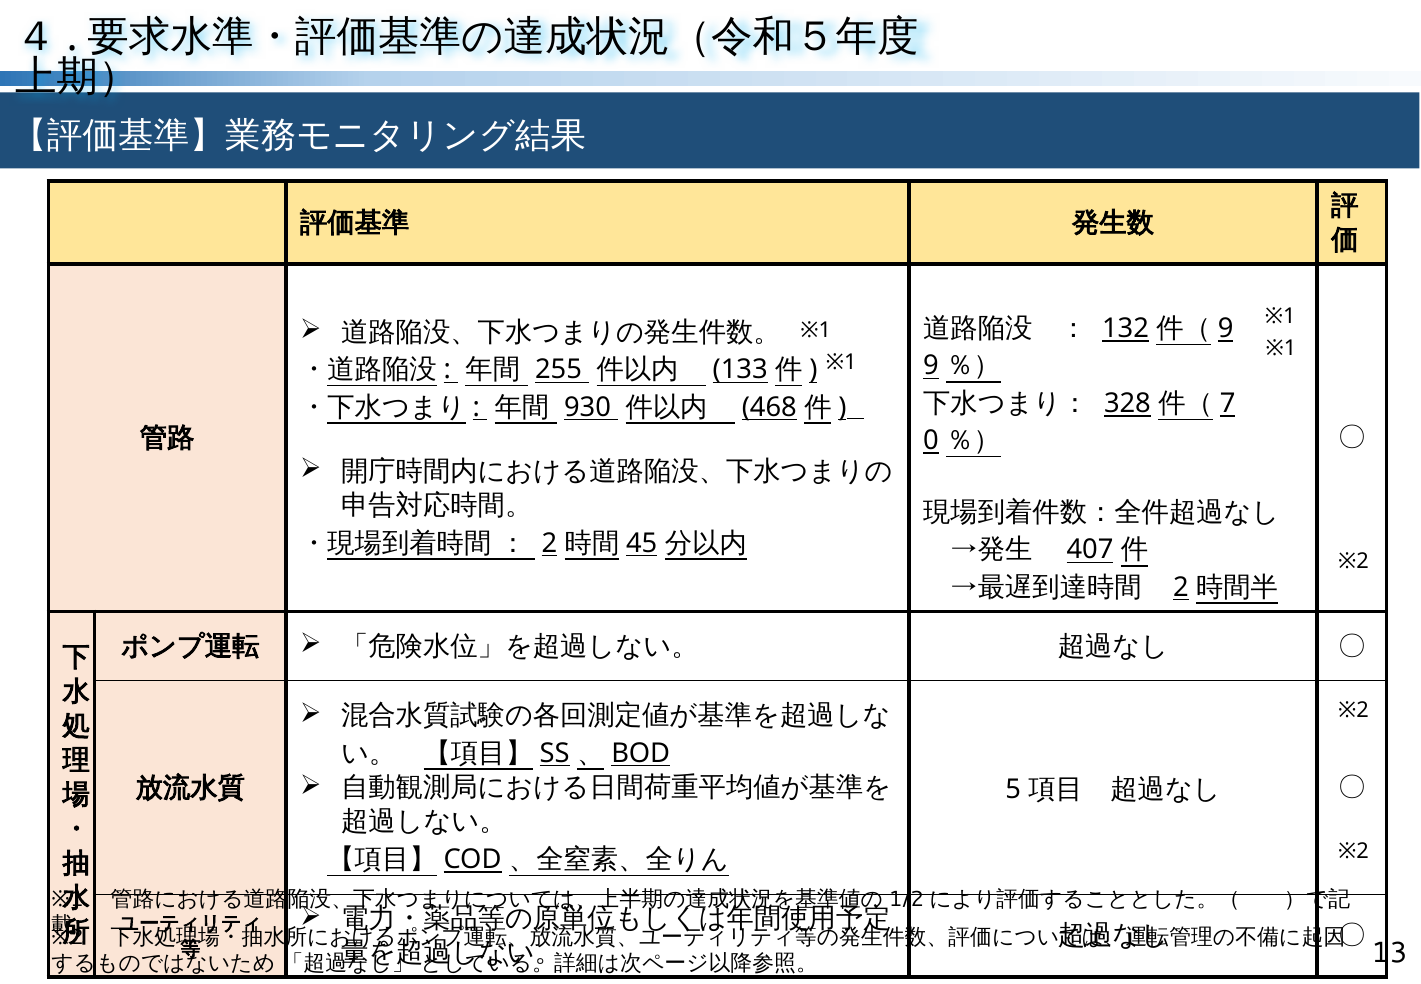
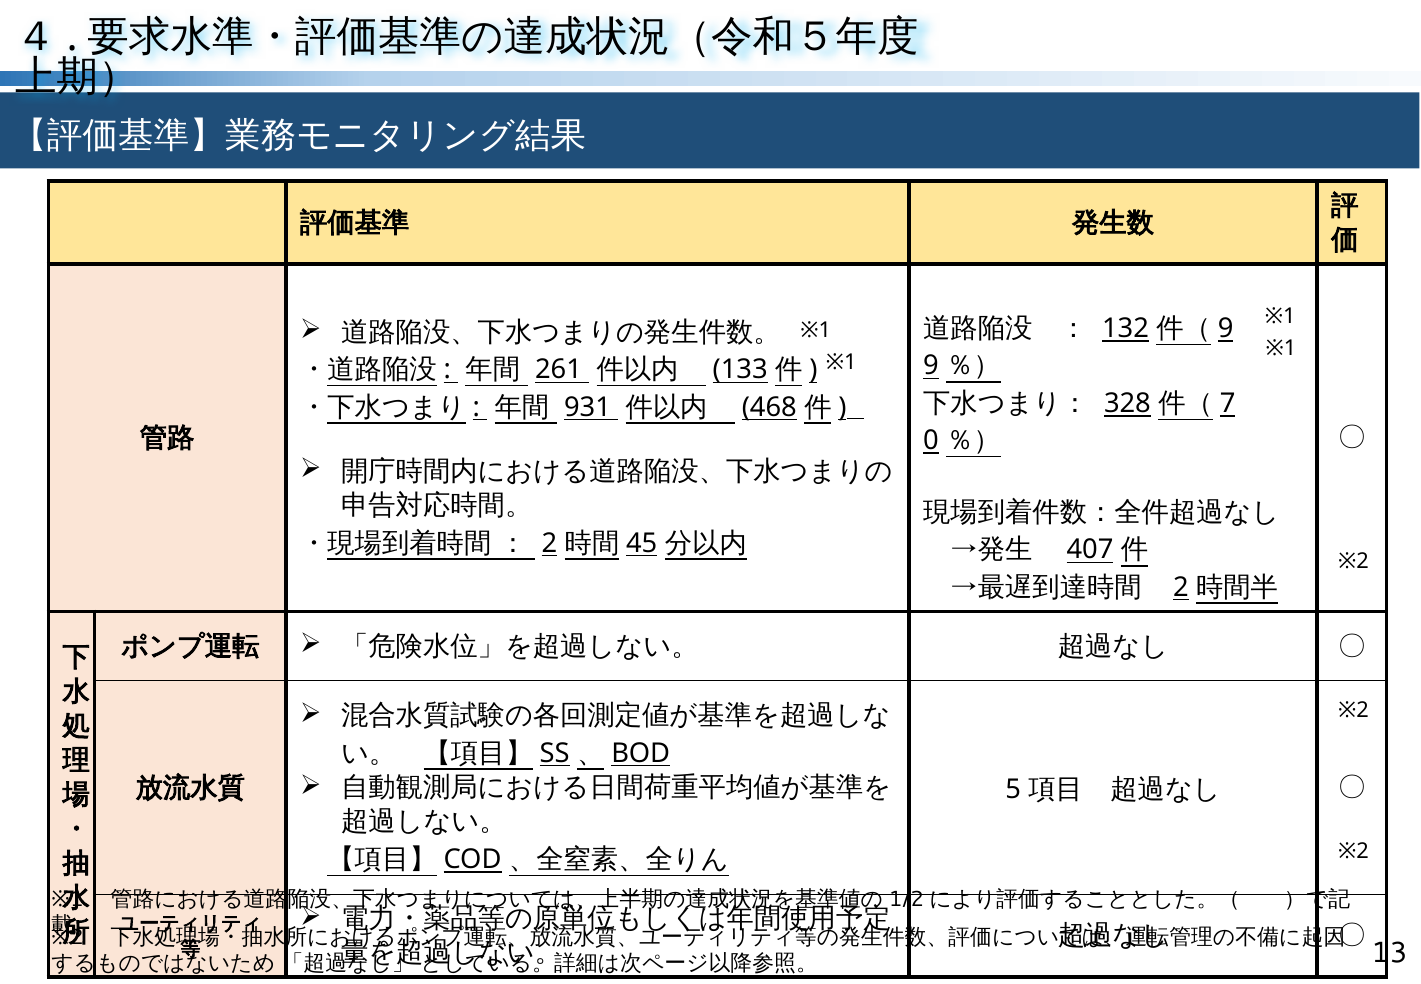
255: 255 -> 261
930: 930 -> 931
